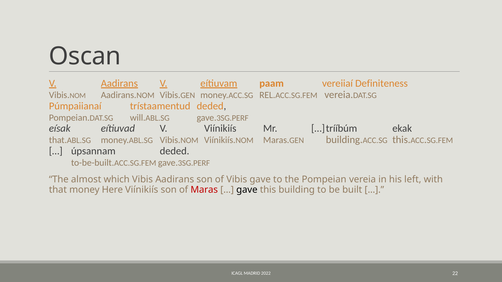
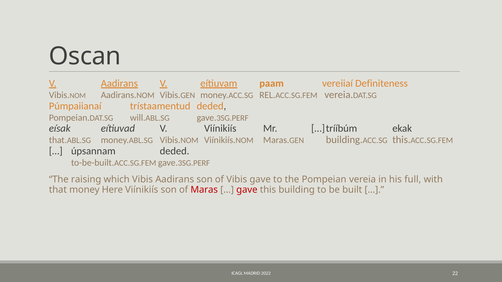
almost: almost -> raising
left: left -> full
gave at (247, 190) colour: black -> red
